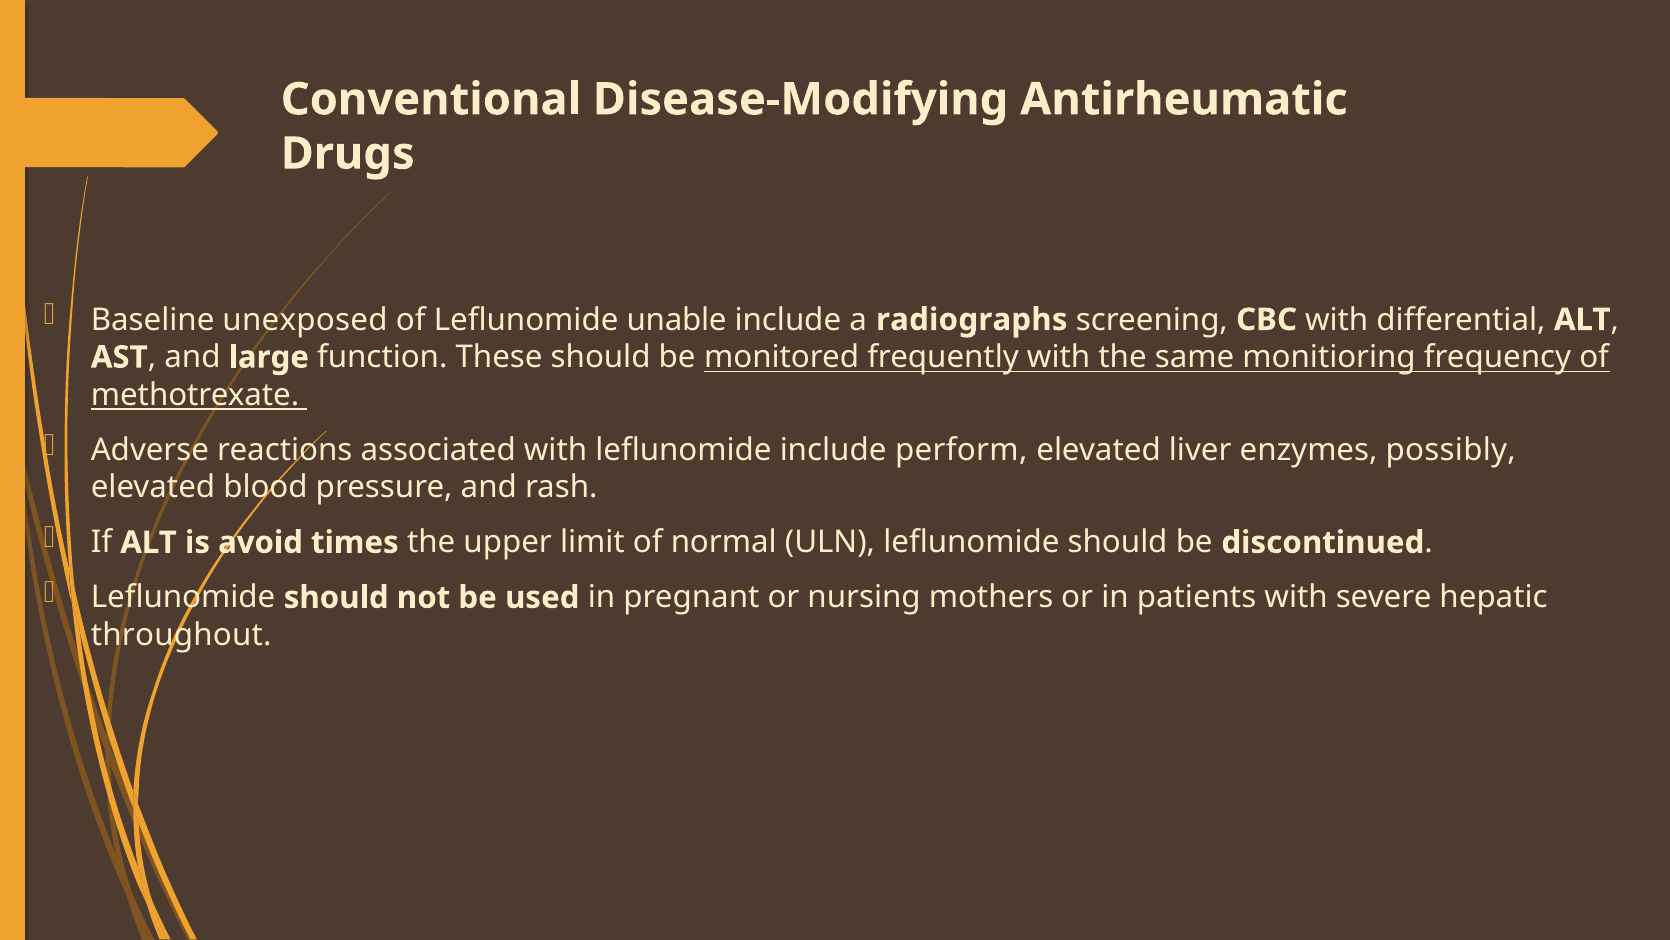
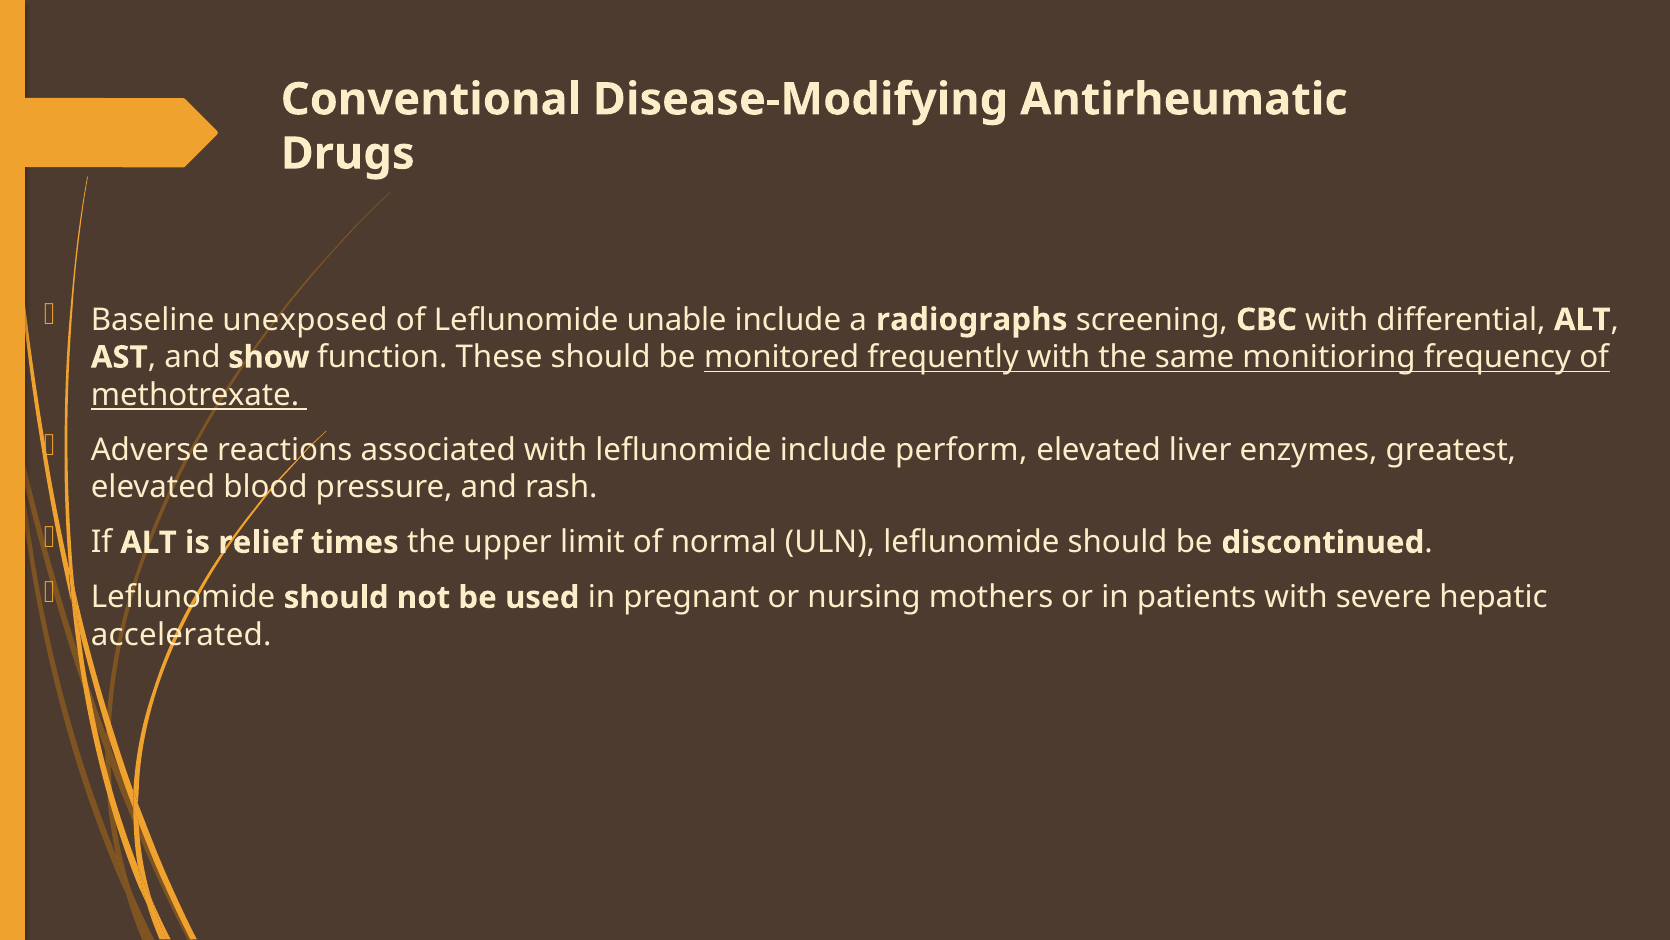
large: large -> show
possibly: possibly -> greatest
avoid: avoid -> relief
throughout: throughout -> accelerated
